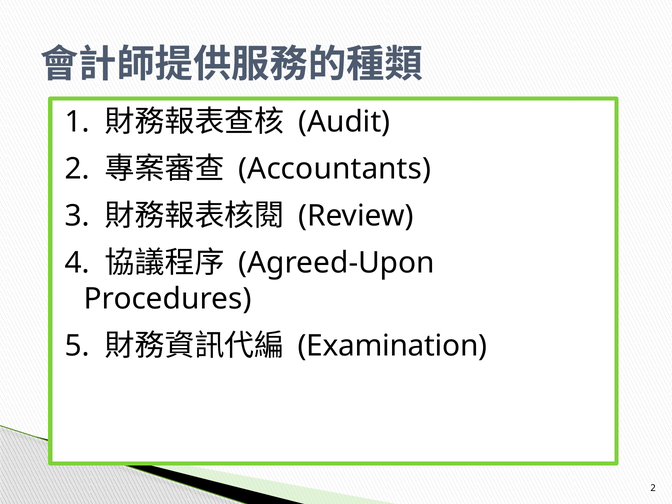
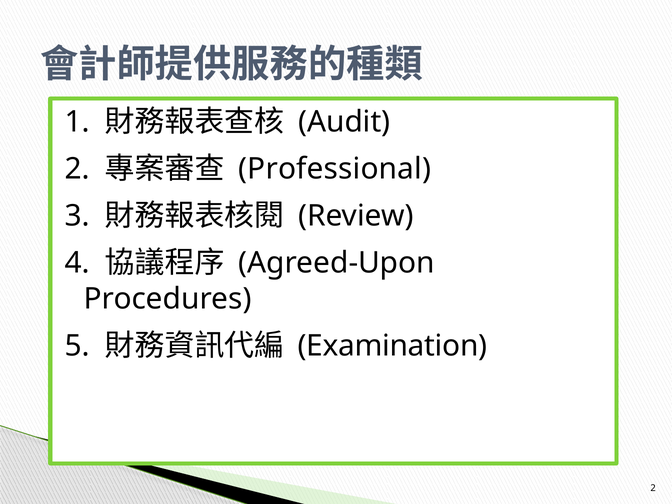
Accountants: Accountants -> Professional
